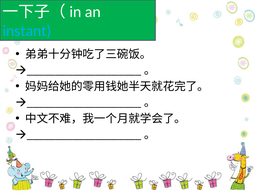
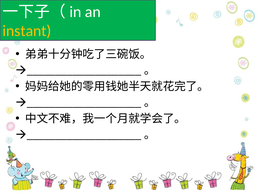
instant colour: light blue -> yellow
